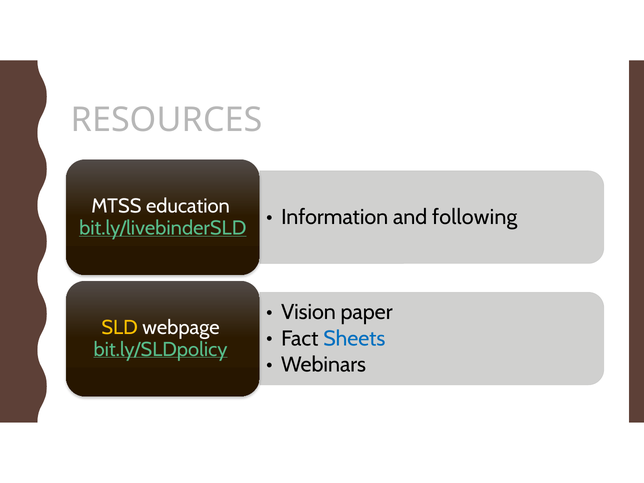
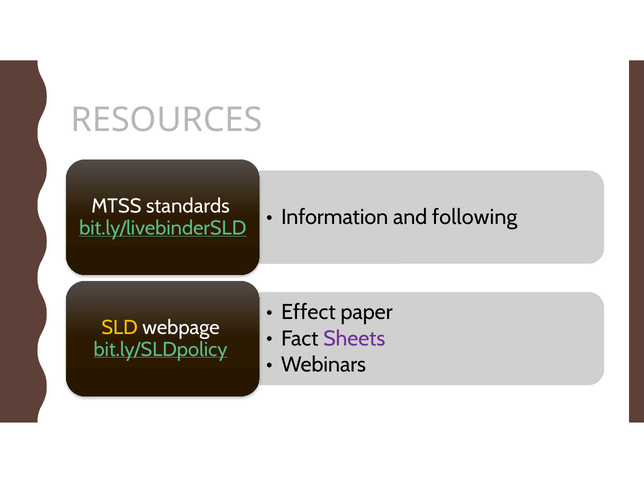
education: education -> standards
Vision: Vision -> Effect
Sheets colour: blue -> purple
